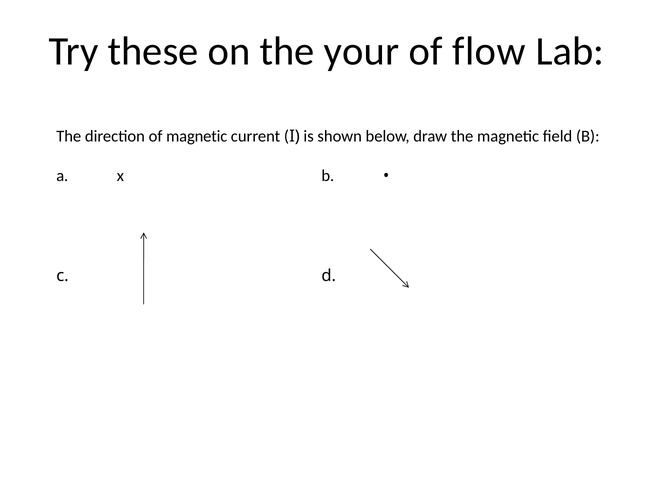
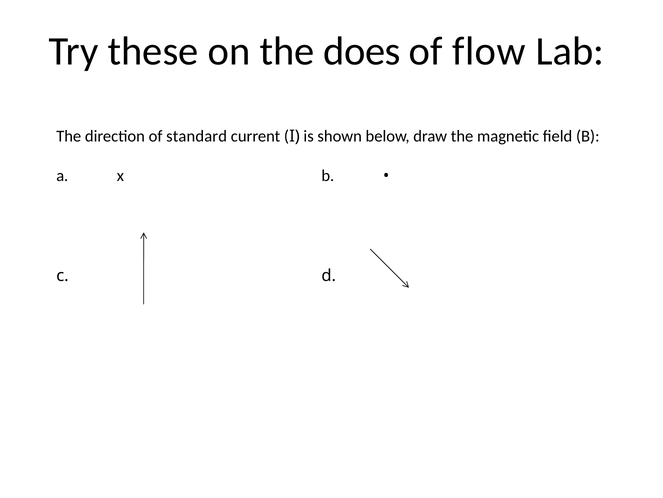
your: your -> does
of magnetic: magnetic -> standard
